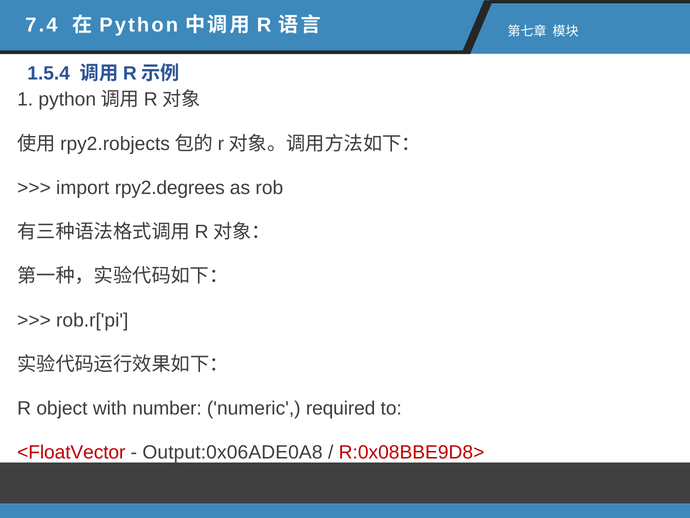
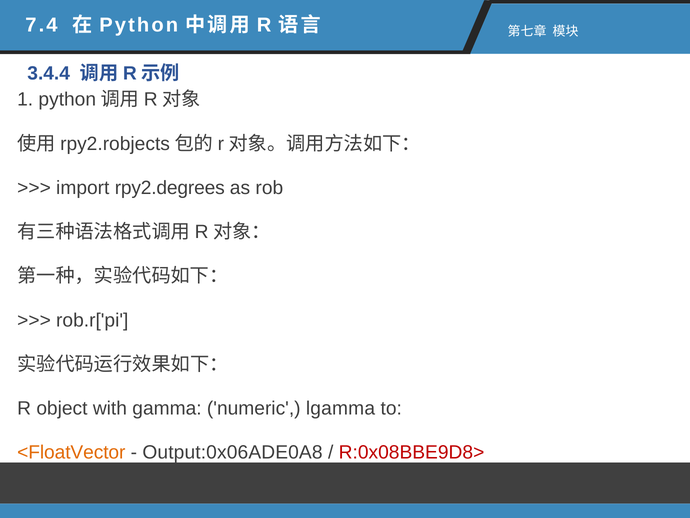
1.5.4: 1.5.4 -> 3.4.4
number: number -> gamma
required: required -> lgamma
<FloatVector colour: red -> orange
